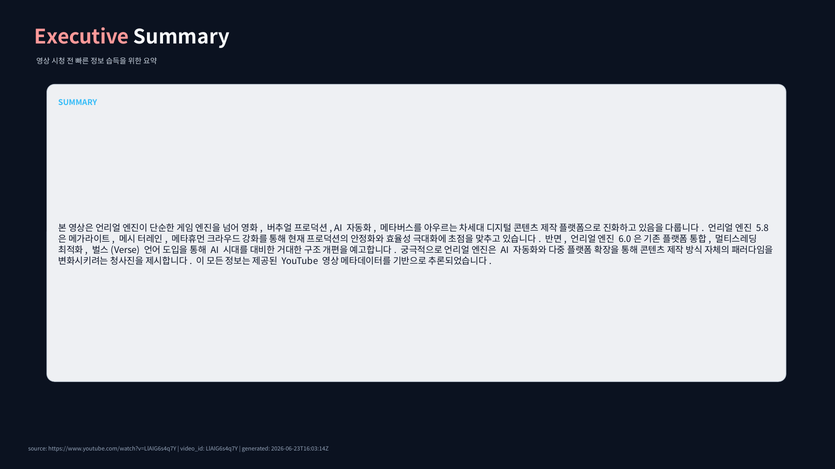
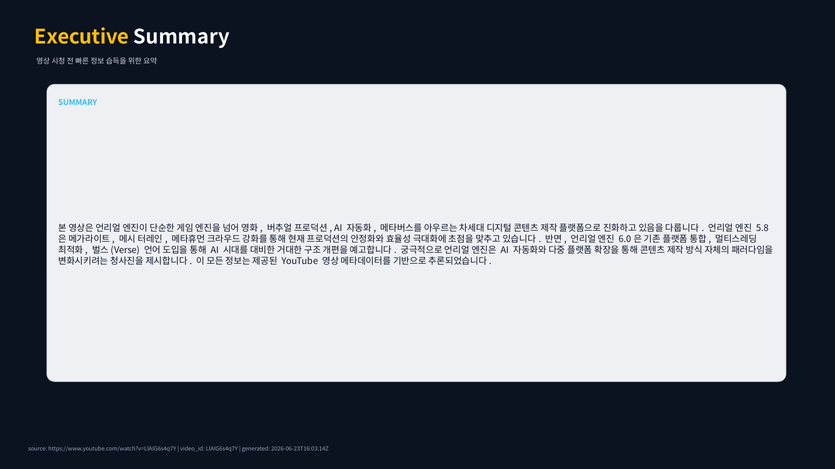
Executive colour: pink -> yellow
